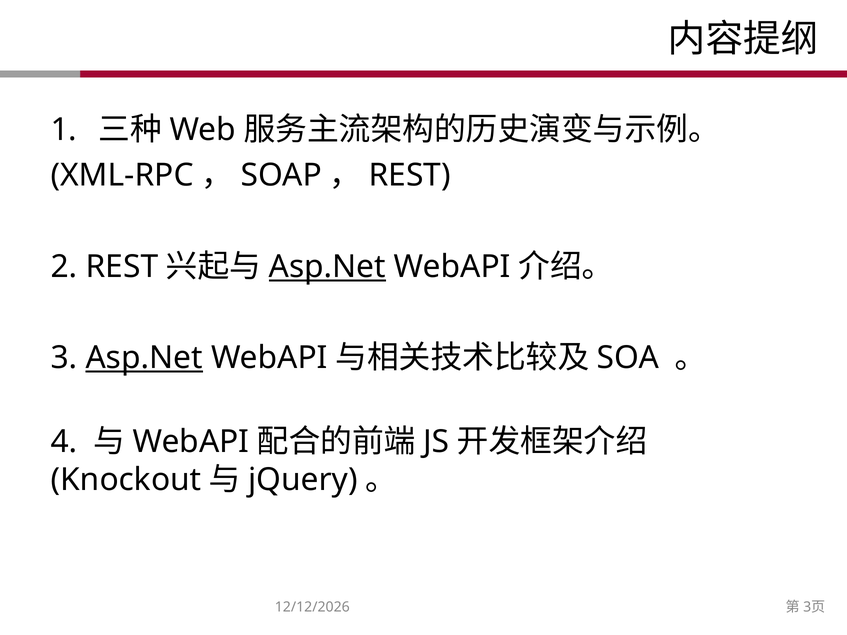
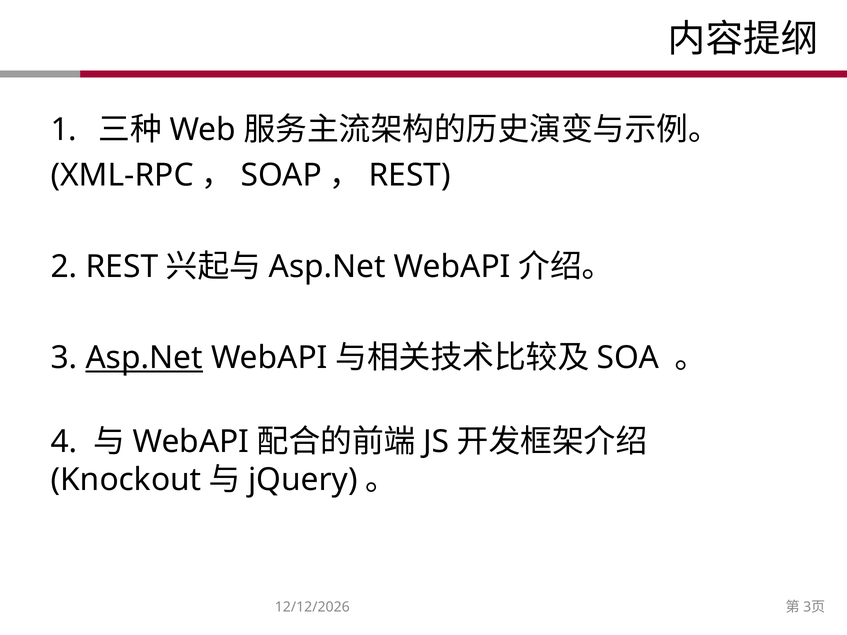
Asp.Net at (327, 267) underline: present -> none
